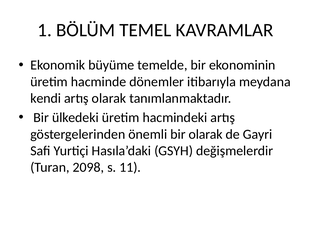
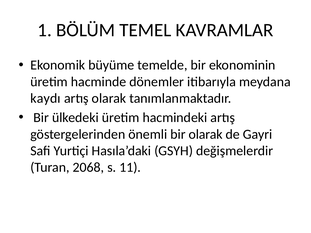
kendi: kendi -> kaydı
2098: 2098 -> 2068
